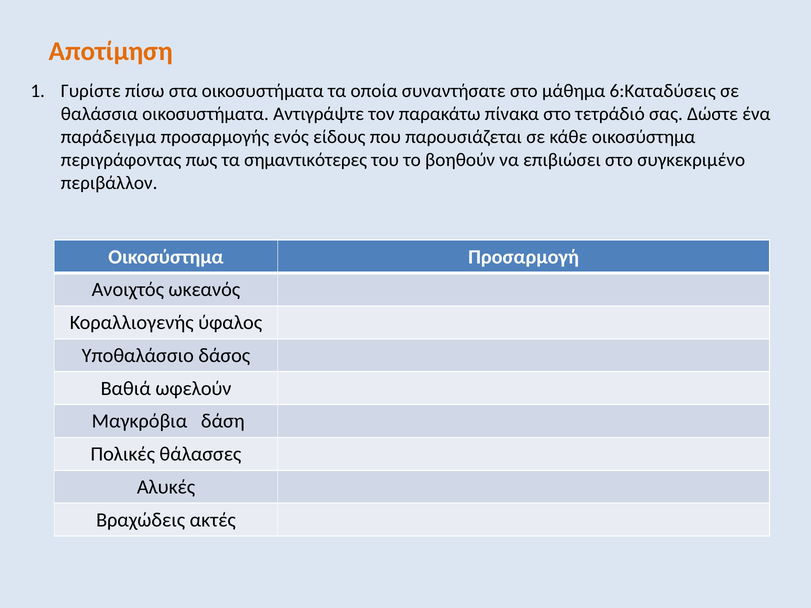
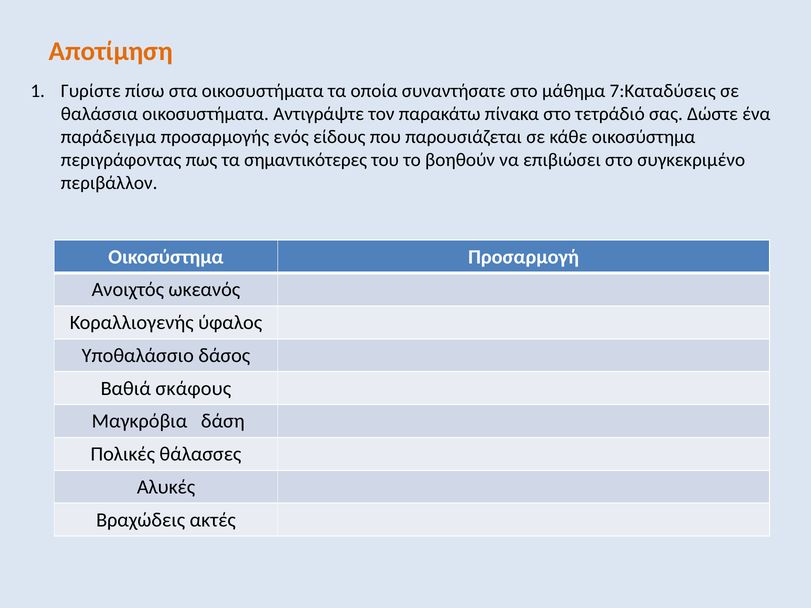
6:Καταδύσεις: 6:Καταδύσεις -> 7:Καταδύσεις
ωφελούν: ωφελούν -> σκάφους
